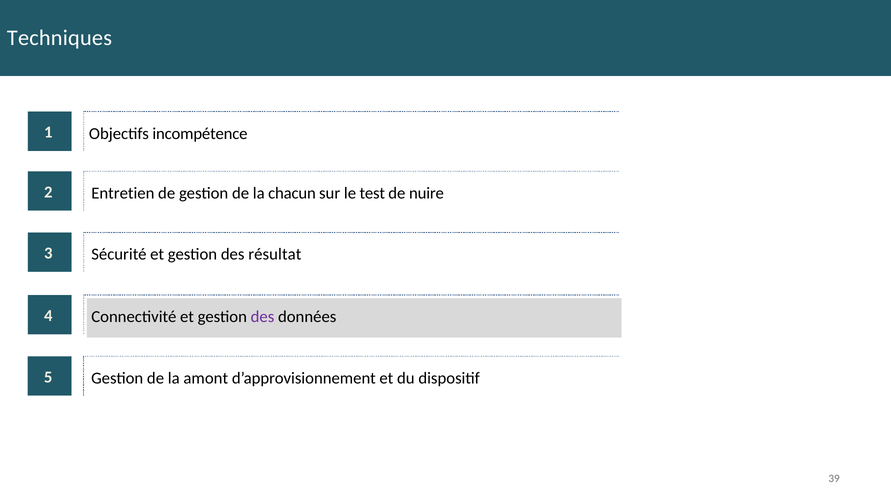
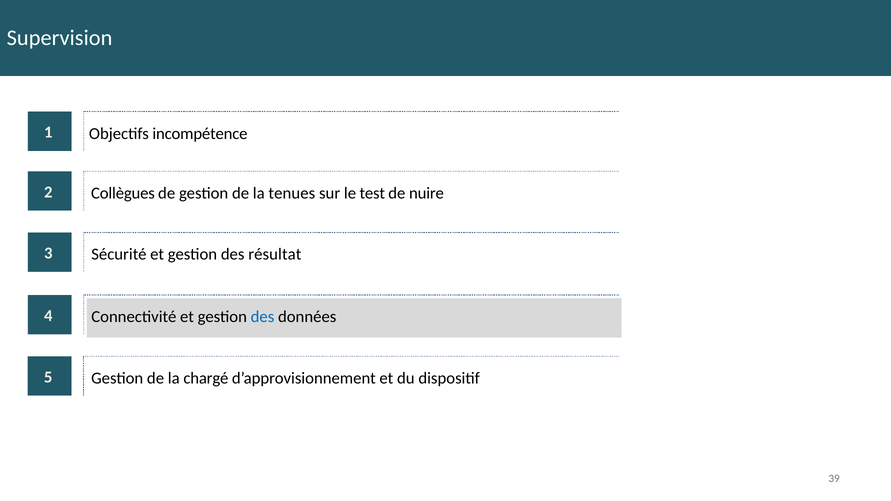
Techniques: Techniques -> Supervision
Entretien: Entretien -> Collègues
chacun: chacun -> tenues
des at (263, 317) colour: purple -> blue
amont: amont -> chargé
